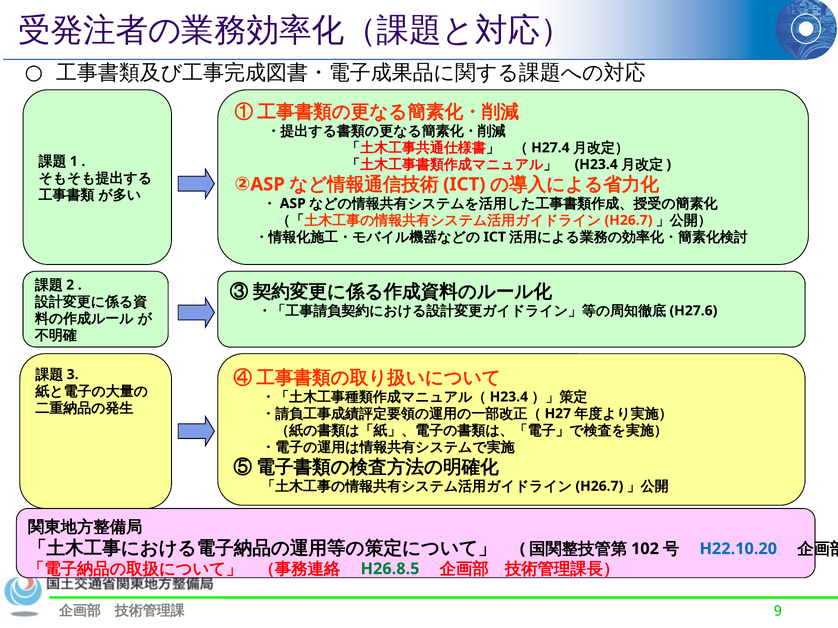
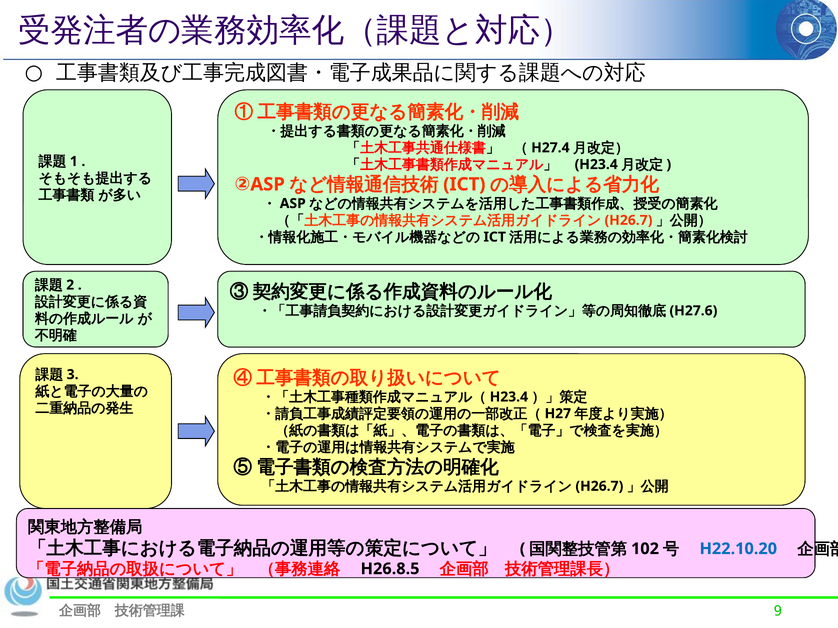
H26.8.5 colour: green -> black
